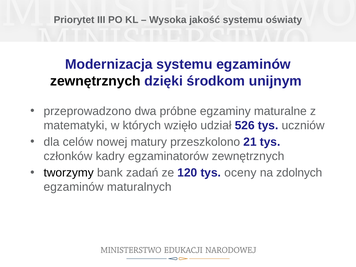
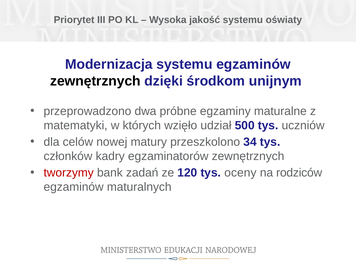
526: 526 -> 500
21: 21 -> 34
tworzymy colour: black -> red
zdolnych: zdolnych -> rodziców
